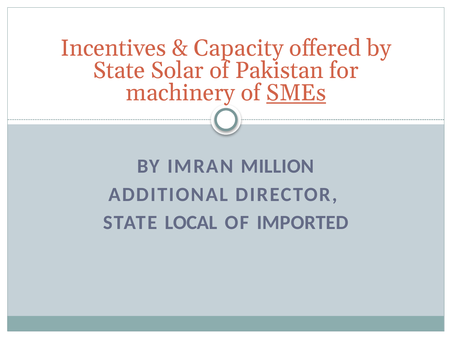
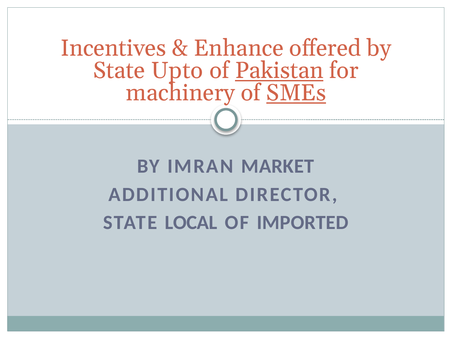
Capacity: Capacity -> Enhance
Solar: Solar -> Upto
Pakistan underline: none -> present
MILLION: MILLION -> MARKET
